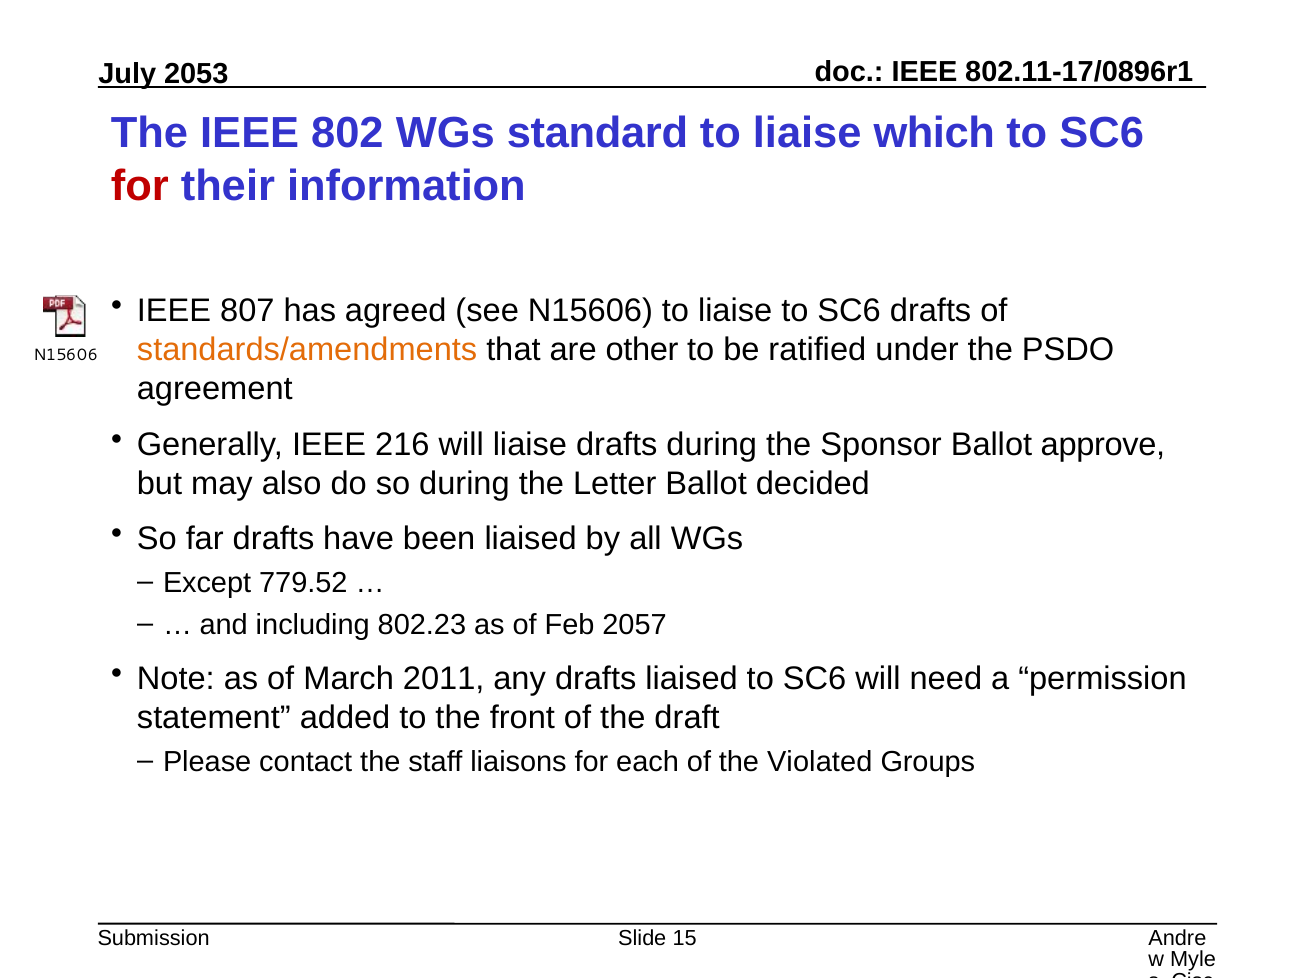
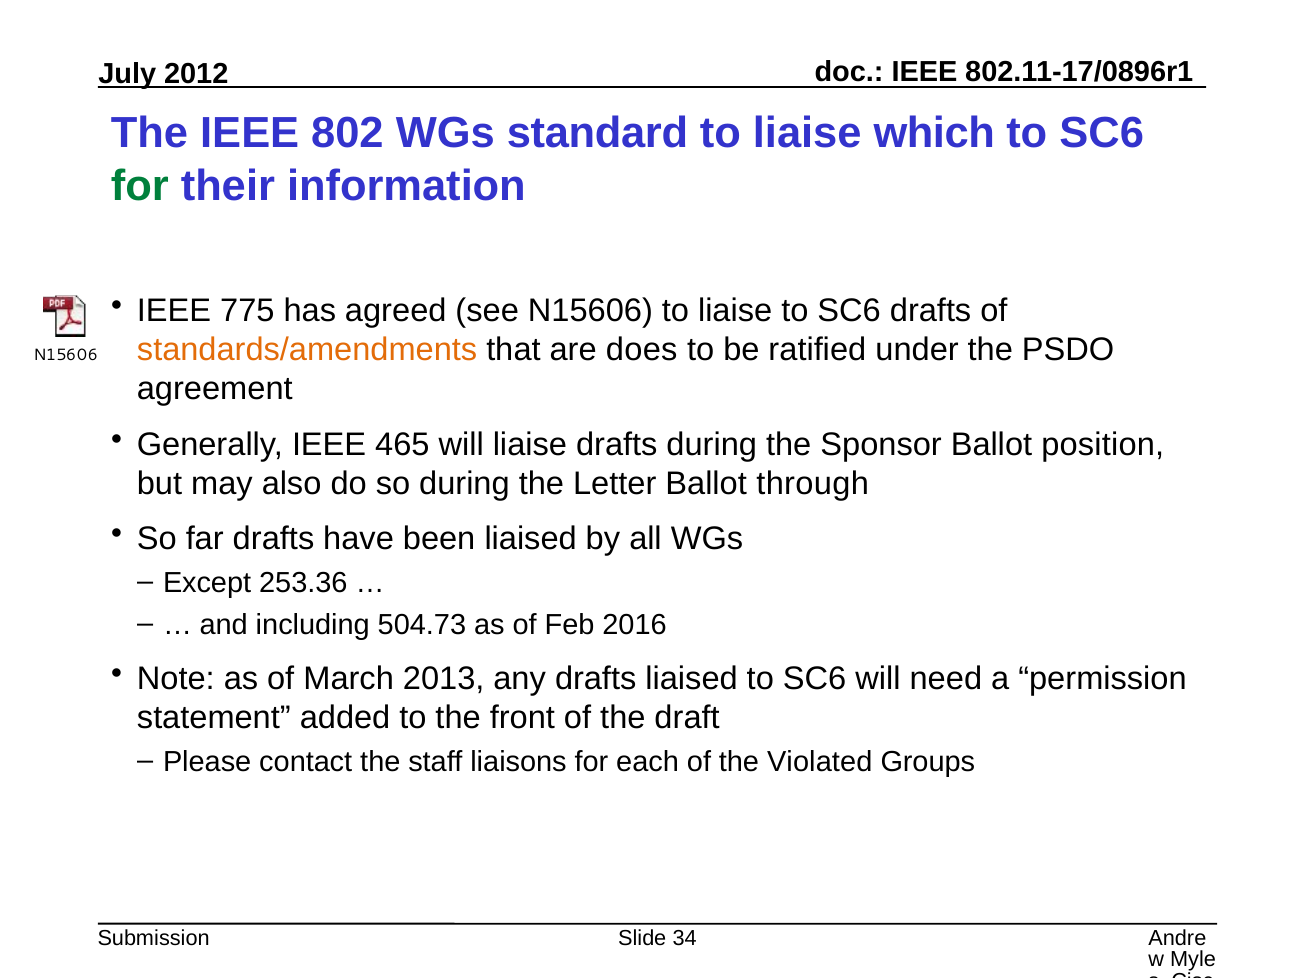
2053: 2053 -> 2012
for at (140, 186) colour: red -> green
807: 807 -> 775
other: other -> does
216: 216 -> 465
approve: approve -> position
decided: decided -> through
779.52: 779.52 -> 253.36
802.23: 802.23 -> 504.73
2057: 2057 -> 2016
2011: 2011 -> 2013
15: 15 -> 34
